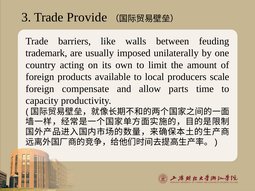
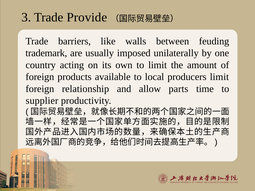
producers scale: scale -> limit
compensate: compensate -> relationship
capacity: capacity -> supplier
